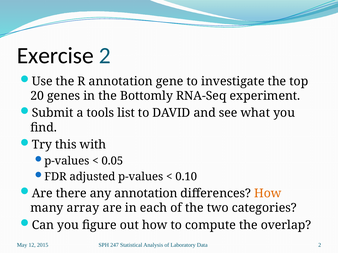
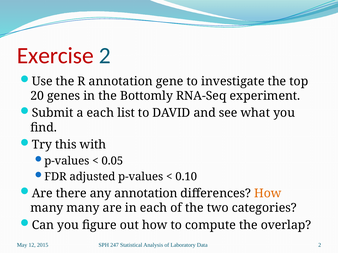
Exercise colour: black -> red
a tools: tools -> each
many array: array -> many
